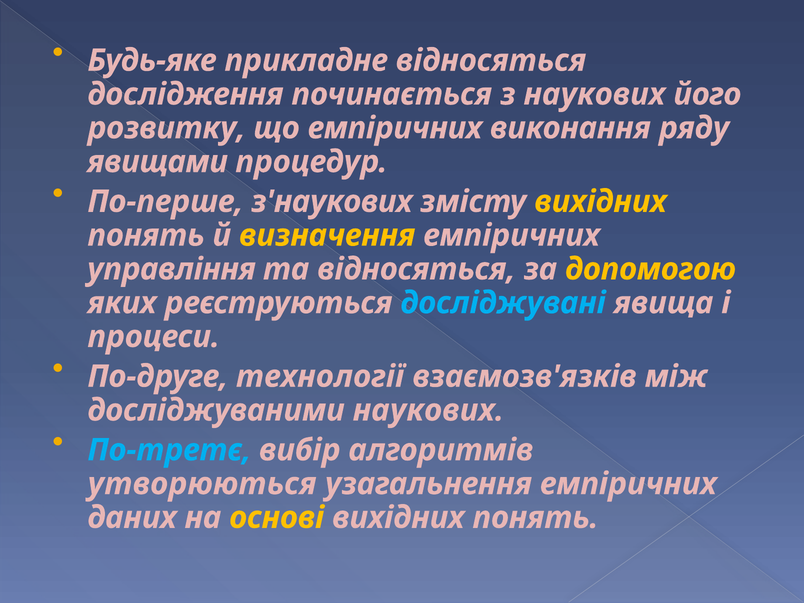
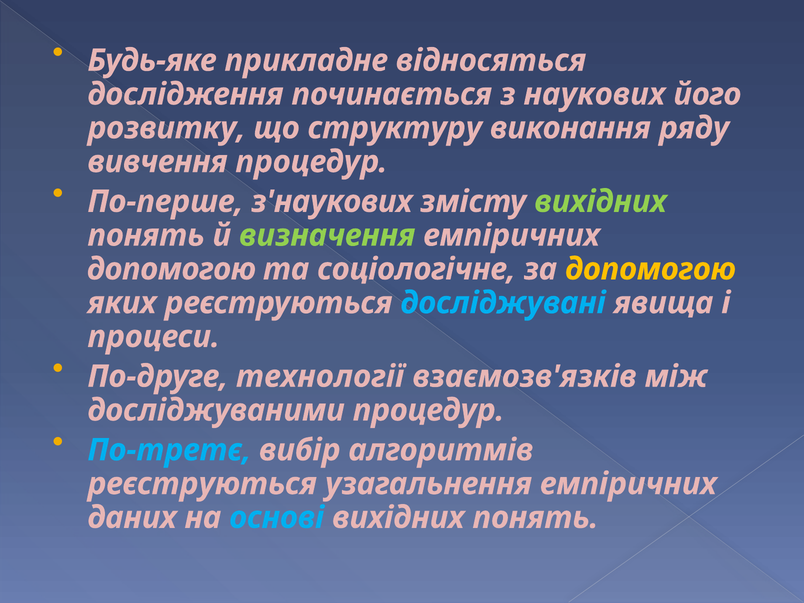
що емпіричних: емпіричних -> структуру
явищами: явищами -> вивчення
вихідних at (601, 202) colour: yellow -> light green
визначення colour: yellow -> light green
управління at (171, 269): управління -> допомогою
та відносяться: відносяться -> соціологічне
досліджуваними наукових: наукових -> процедур
утворюються at (202, 484): утворюються -> реєструються
основі colour: yellow -> light blue
